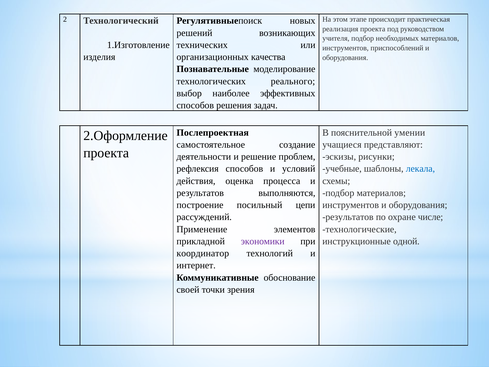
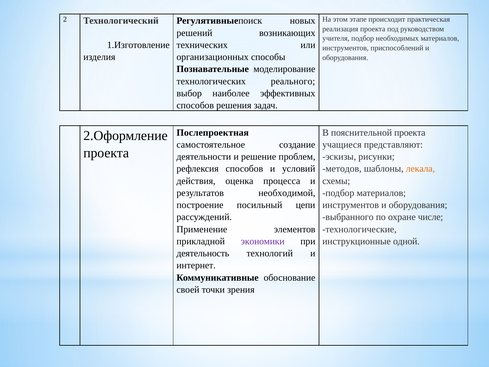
качества: качества -> способы
пояснительной умении: умении -> проекта
учебные: учебные -> методов
лекала colour: blue -> orange
выполняются: выполняются -> необходимой
результатов at (348, 217): результатов -> выбранного
координатор: координатор -> деятельность
